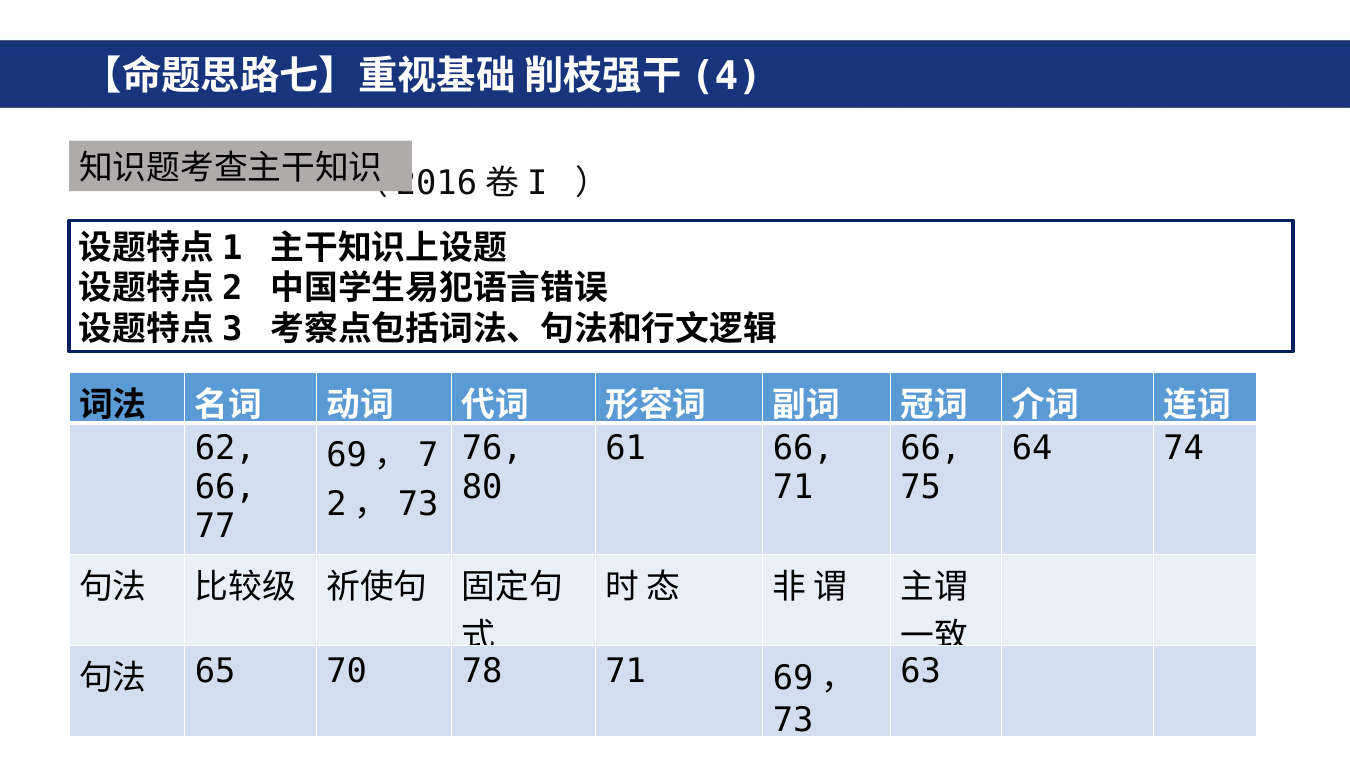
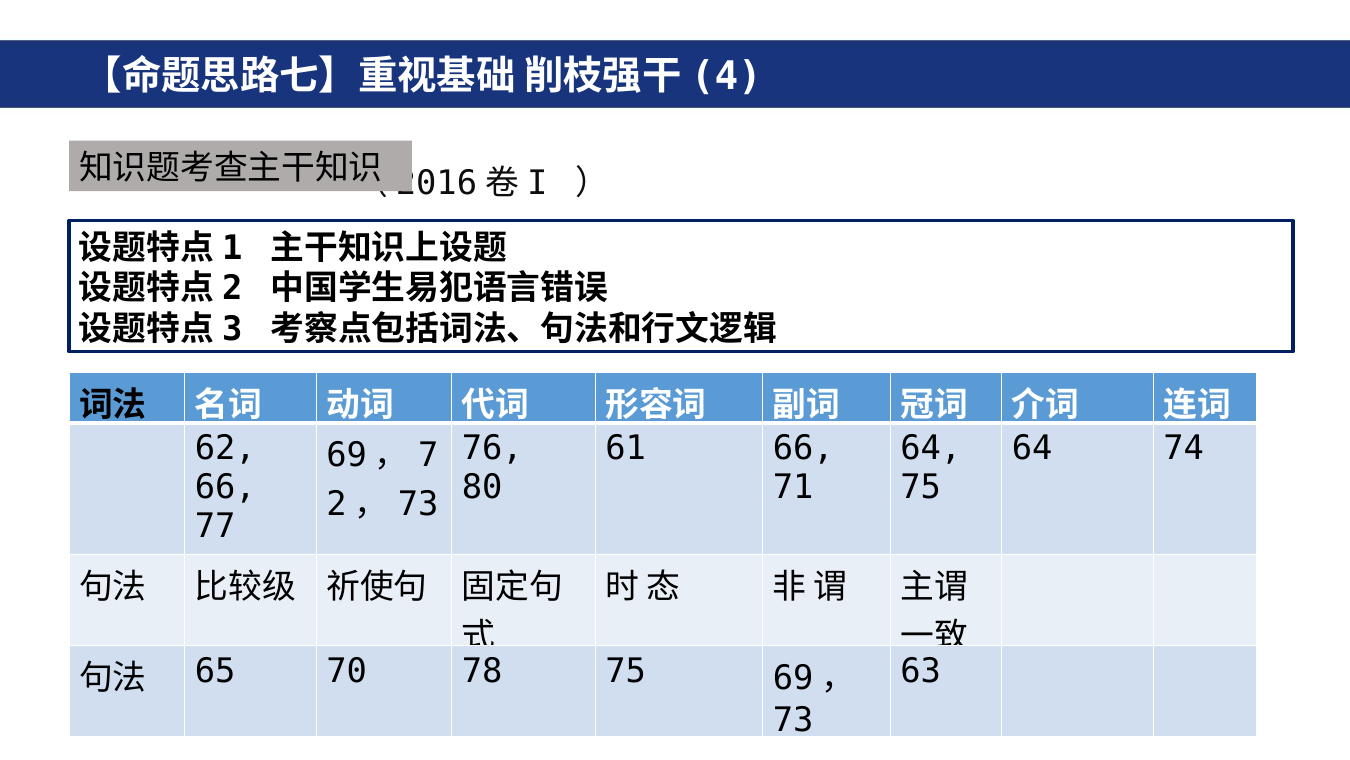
66 at (931, 448): 66 -> 64
78 71: 71 -> 75
